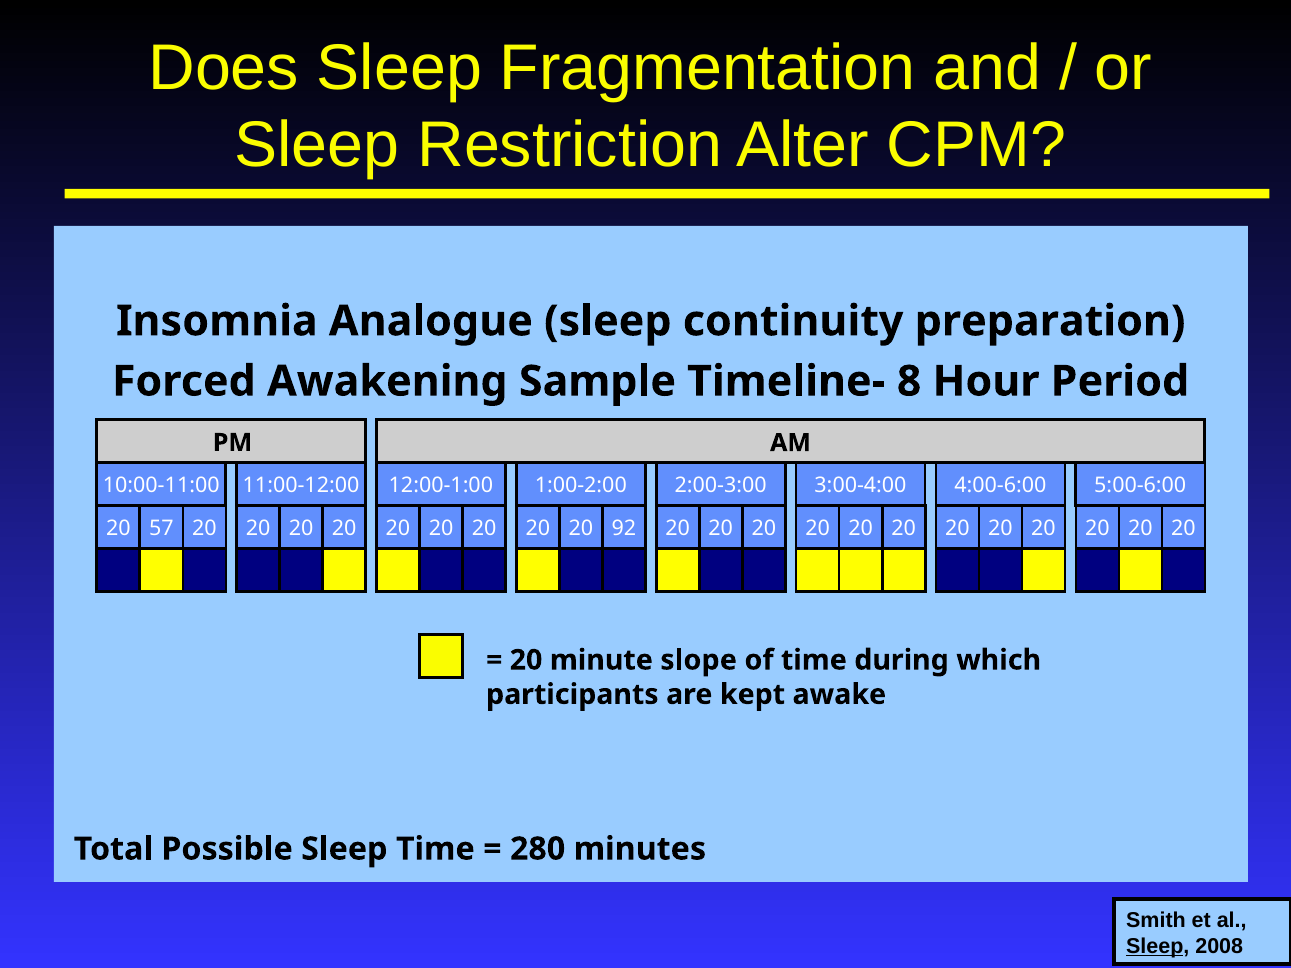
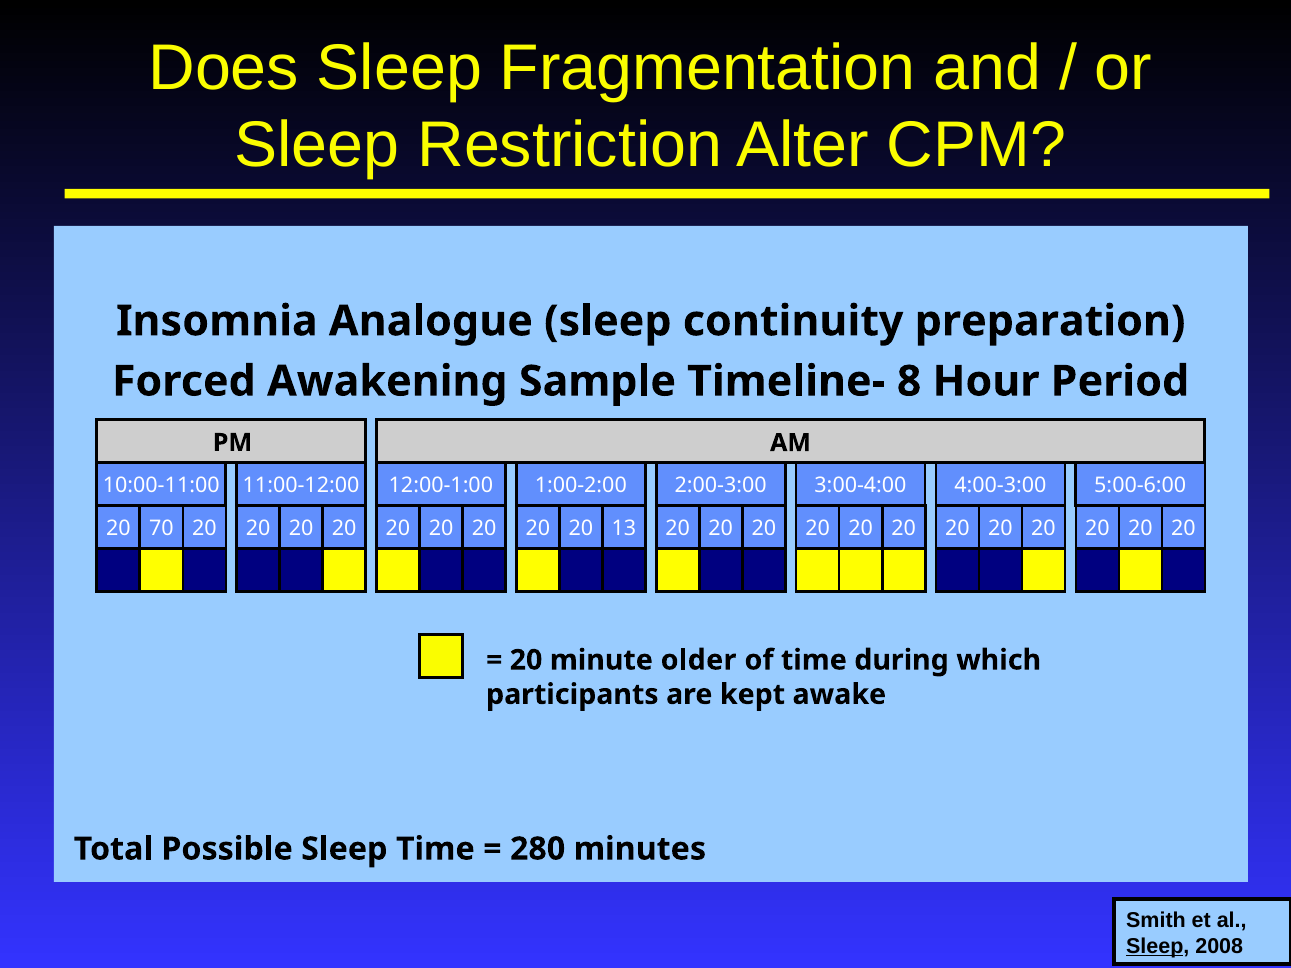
4:00-6:00: 4:00-6:00 -> 4:00-3:00
57: 57 -> 70
92: 92 -> 13
slope: slope -> older
